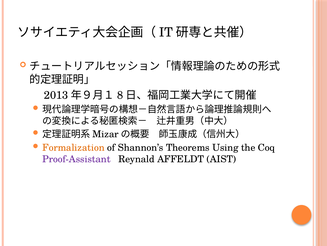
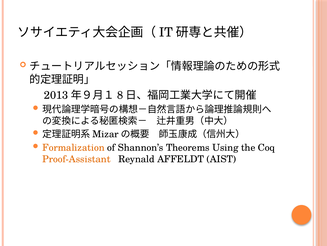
Proof-Assistant colour: purple -> orange
